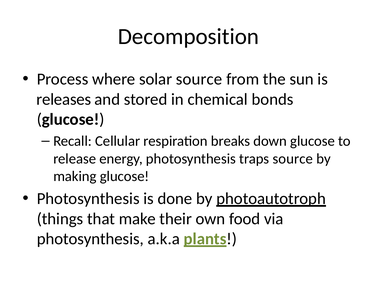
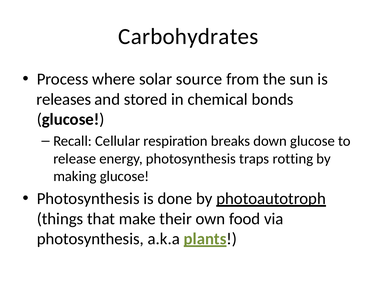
Decomposition: Decomposition -> Carbohydrates
traps source: source -> rotting
